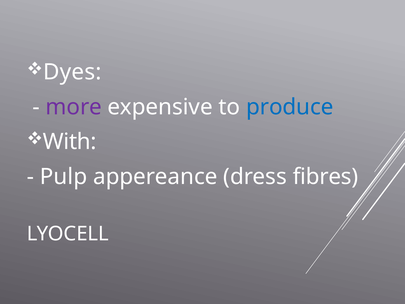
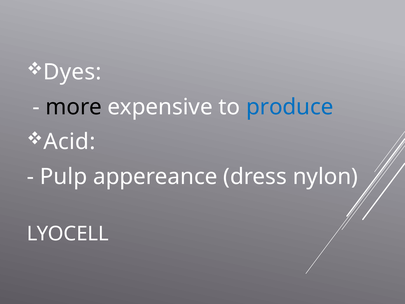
more colour: purple -> black
With: With -> Acid
fibres: fibres -> nylon
